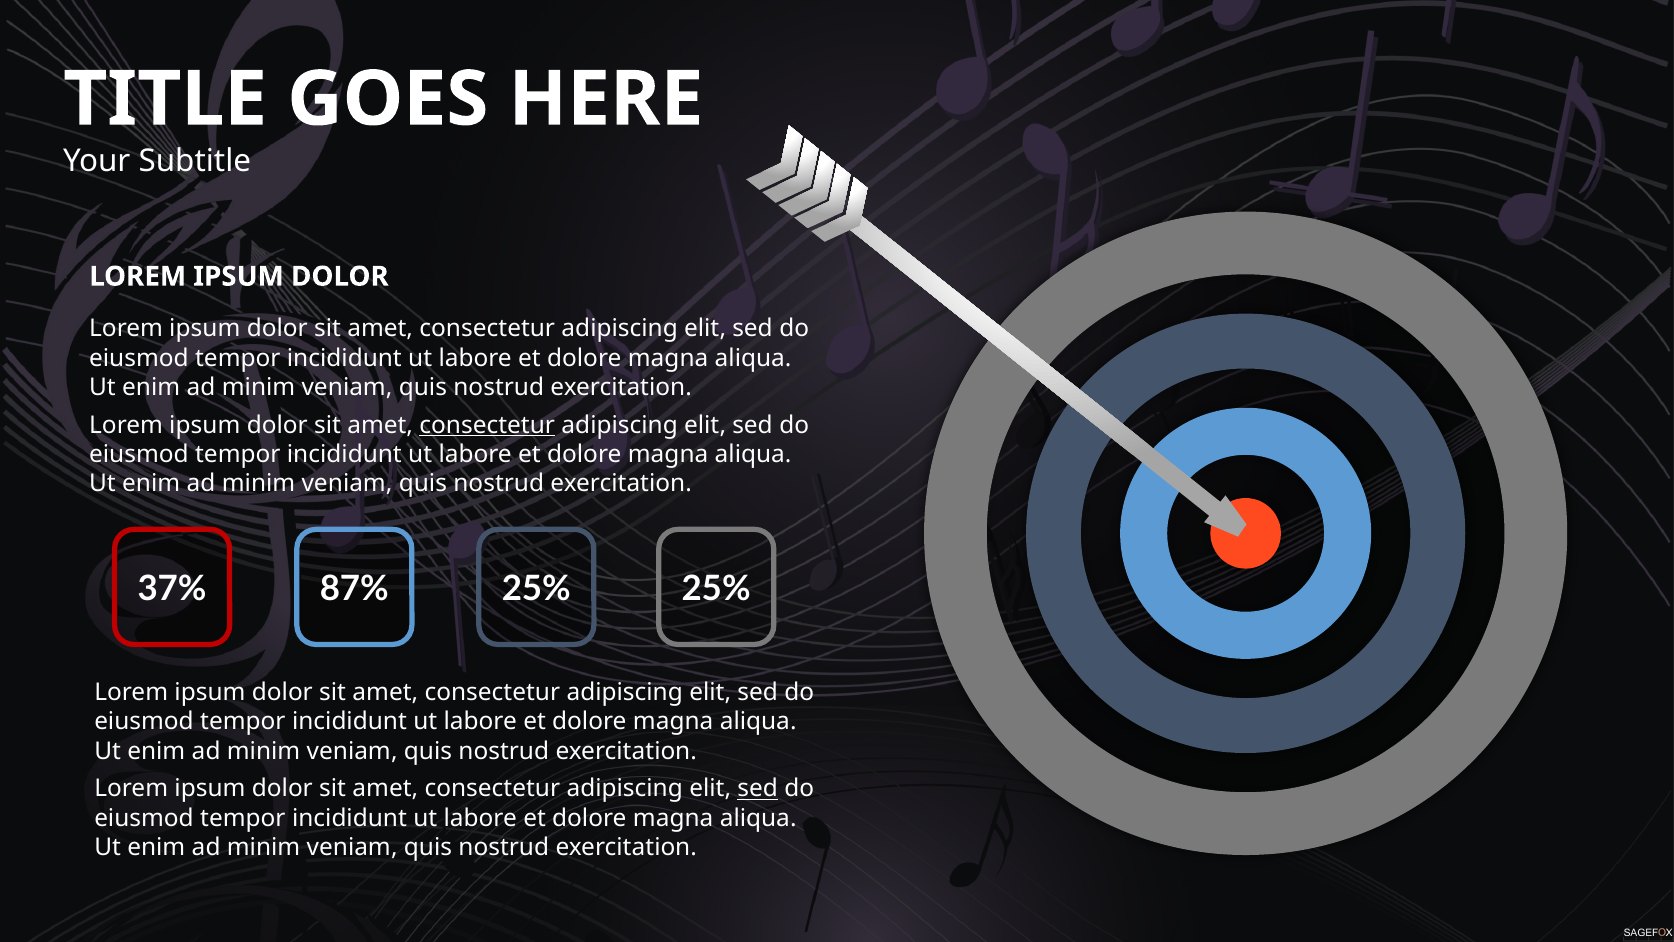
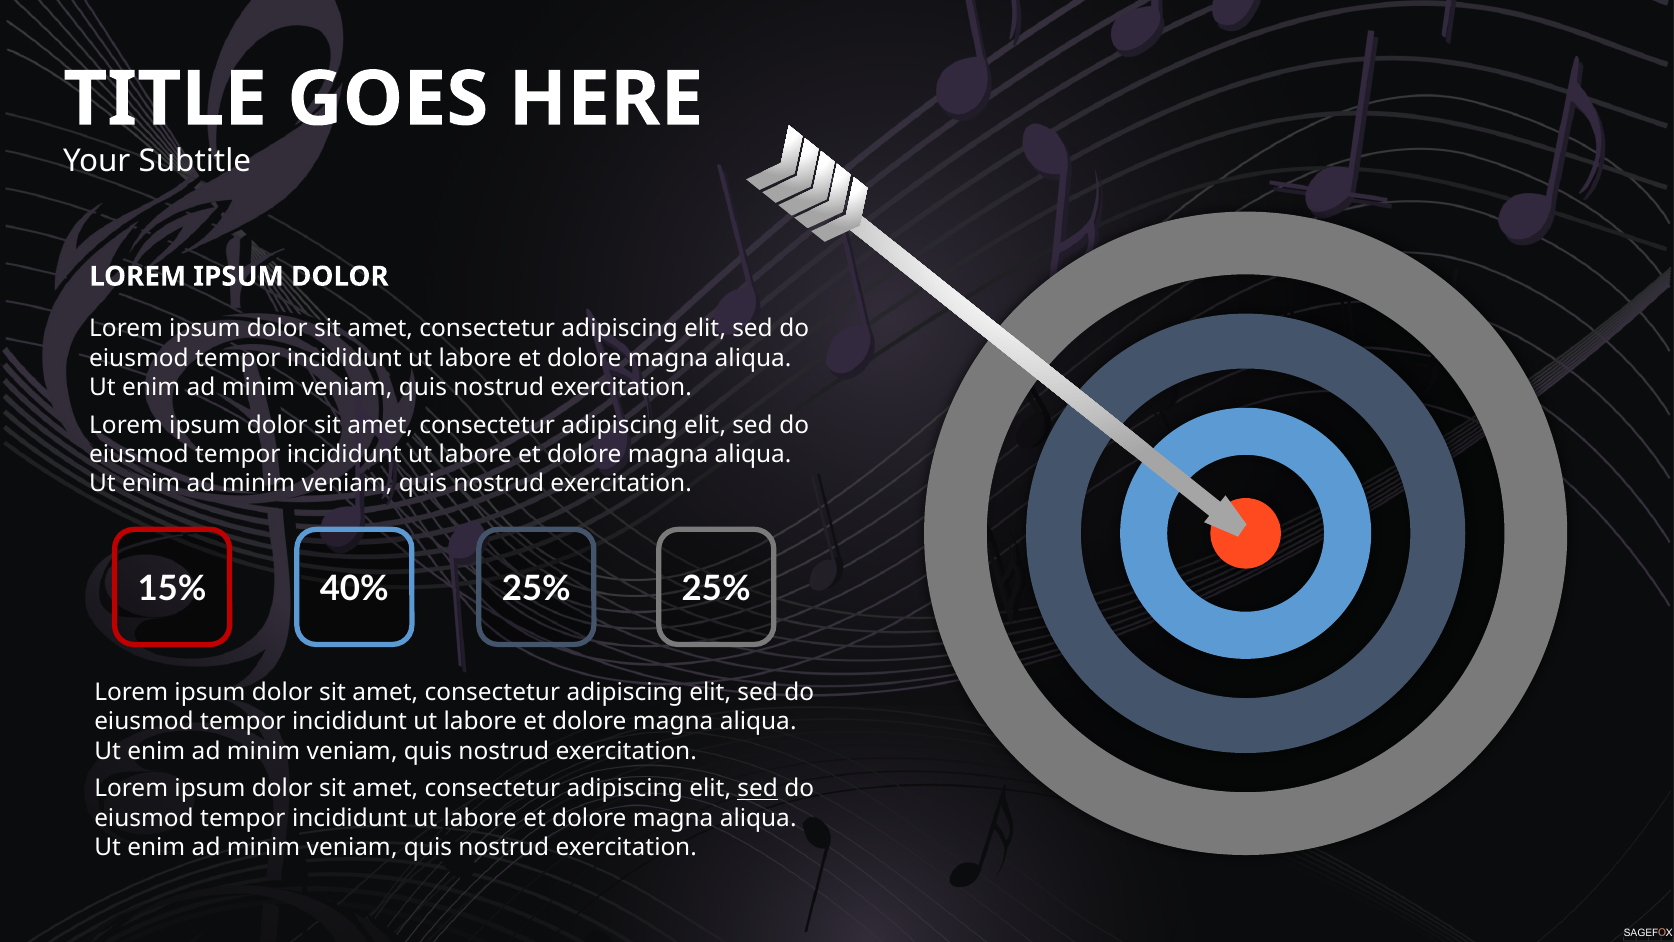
consectetur at (487, 425) underline: present -> none
37%: 37% -> 15%
87%: 87% -> 40%
